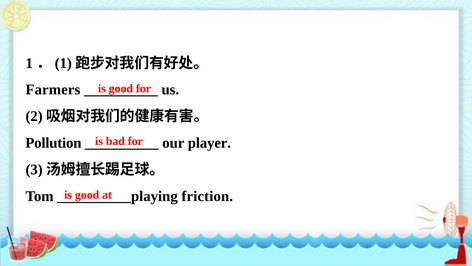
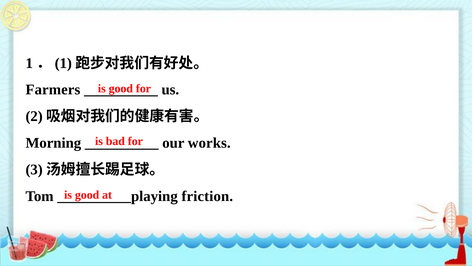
Pollution: Pollution -> Morning
player: player -> works
